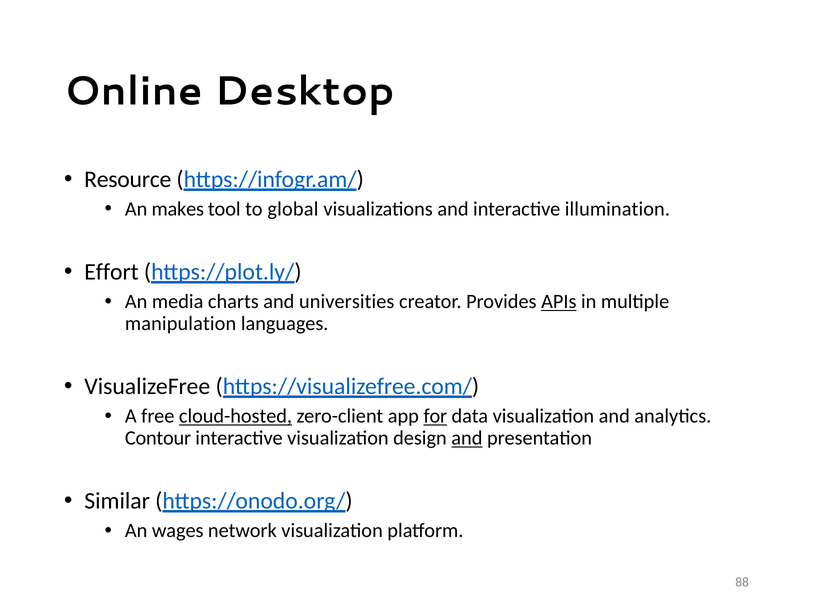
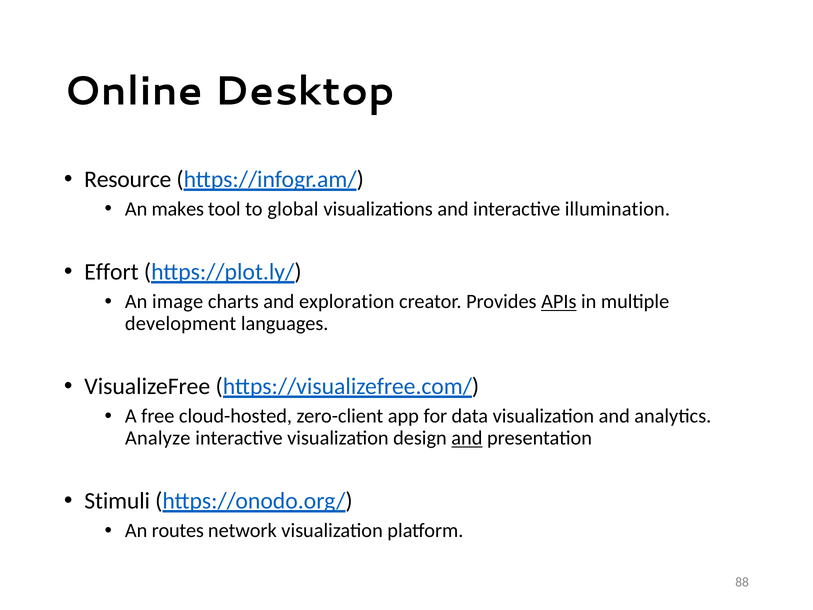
media: media -> image
universities: universities -> exploration
manipulation: manipulation -> development
cloud-hosted underline: present -> none
for underline: present -> none
Contour: Contour -> Analyze
Similar: Similar -> Stimuli
wages: wages -> routes
